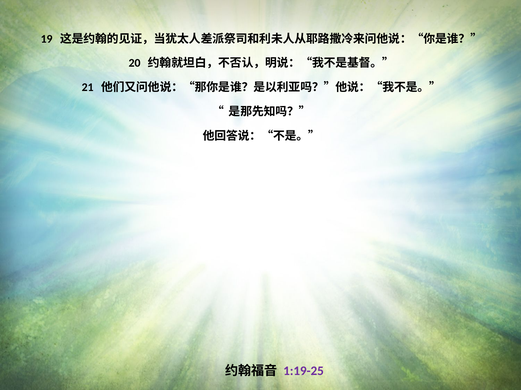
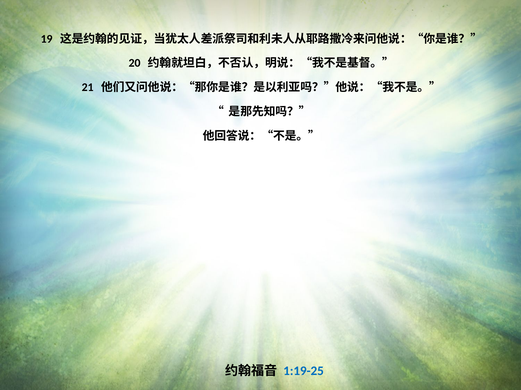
1:19-25 colour: purple -> blue
